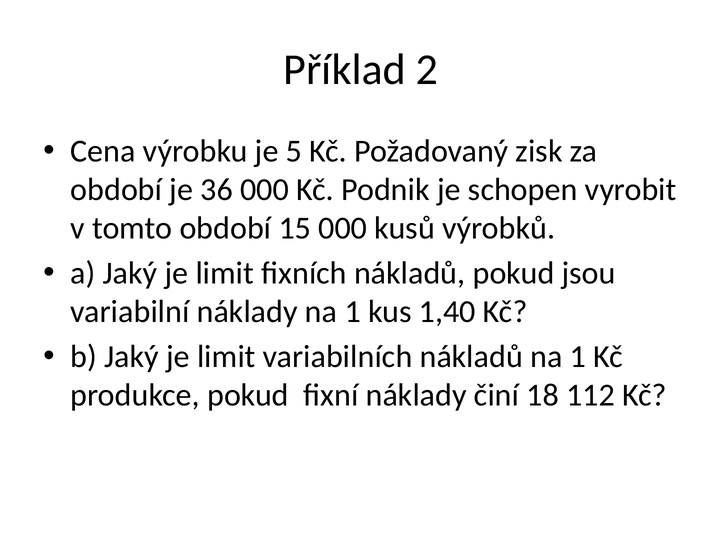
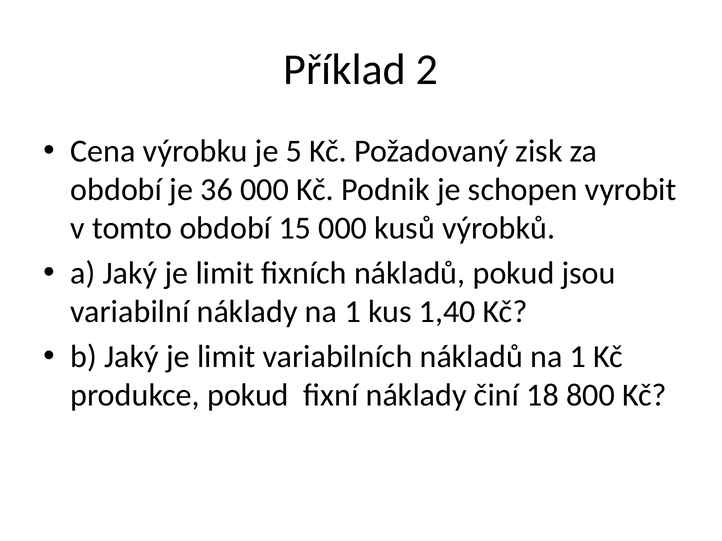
112: 112 -> 800
